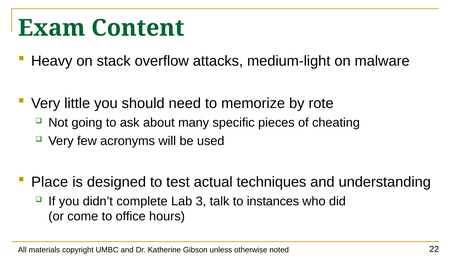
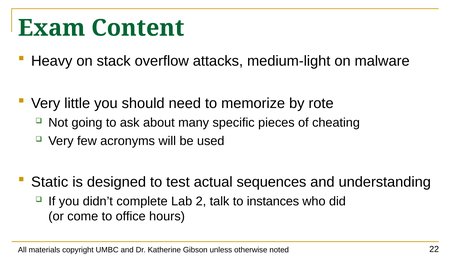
Place: Place -> Static
techniques: techniques -> sequences
3: 3 -> 2
